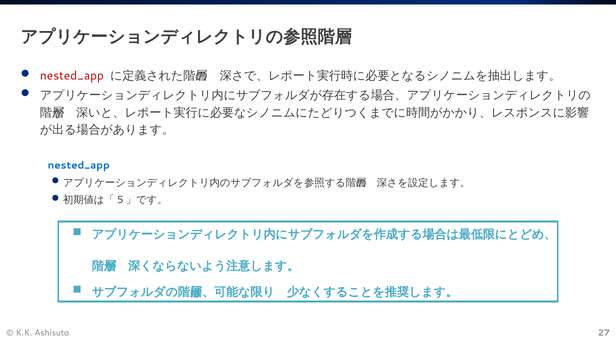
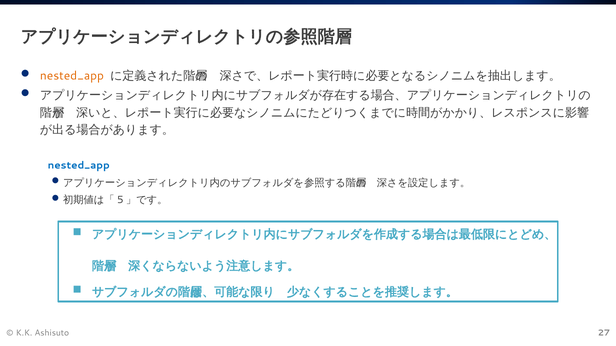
nested_app at (72, 76) colour: red -> orange
